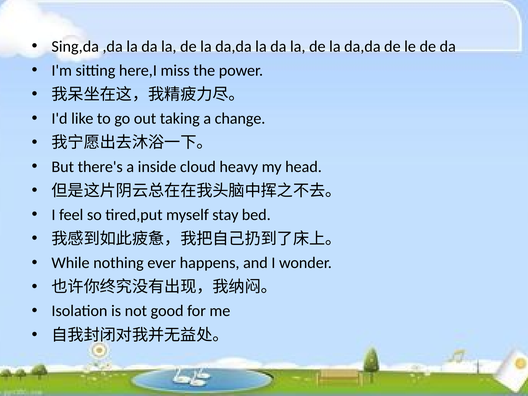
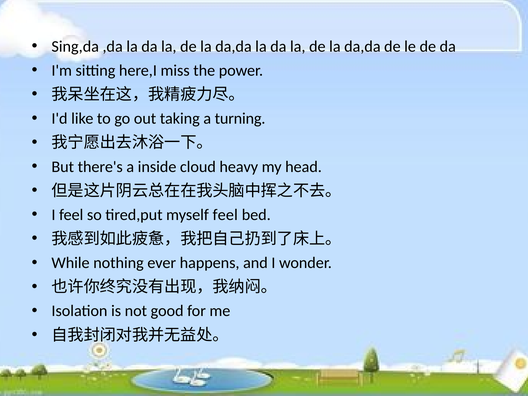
change: change -> turning
myself stay: stay -> feel
